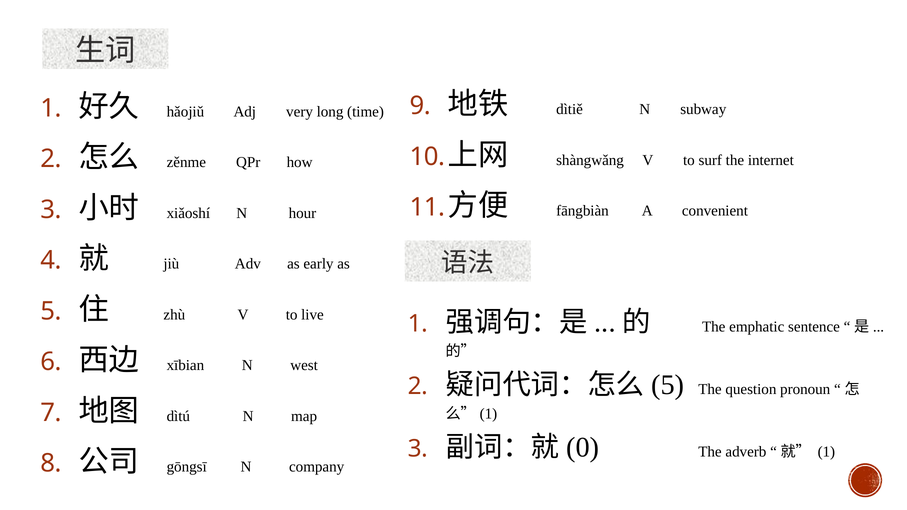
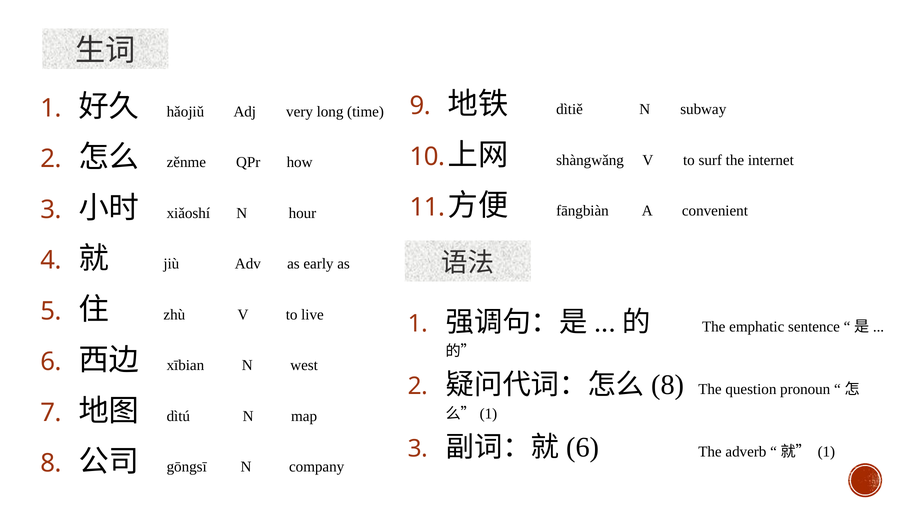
5 at (668, 385): 5 -> 8
0 at (583, 448): 0 -> 6
